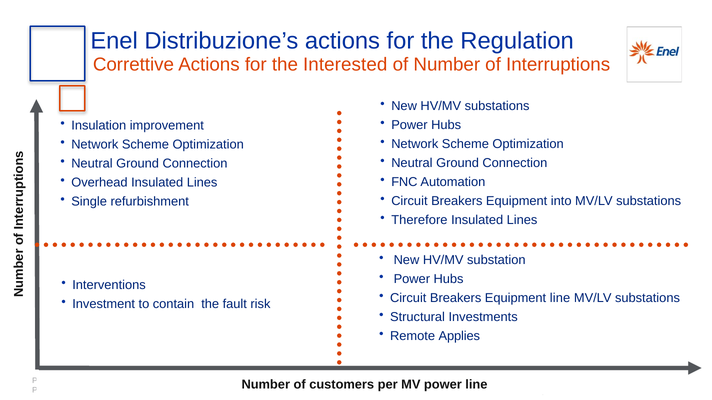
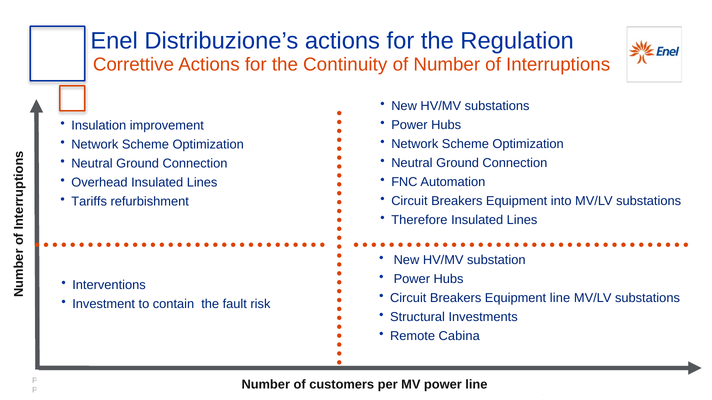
Interested: Interested -> Continuity
Single: Single -> Tariffs
Applies: Applies -> Cabina
